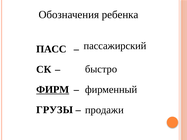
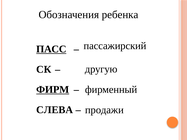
ПАСС underline: none -> present
быстро: быстро -> другую
ГРУЗЫ: ГРУЗЫ -> СЛЕВА
